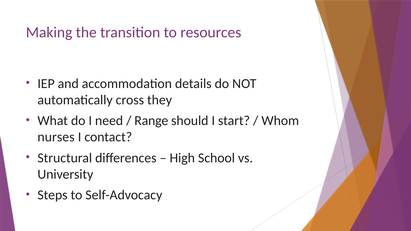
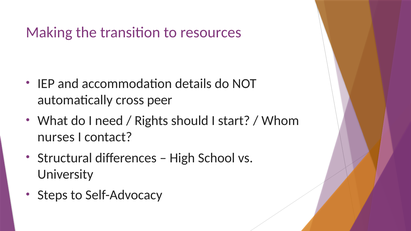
they: they -> peer
Range: Range -> Rights
